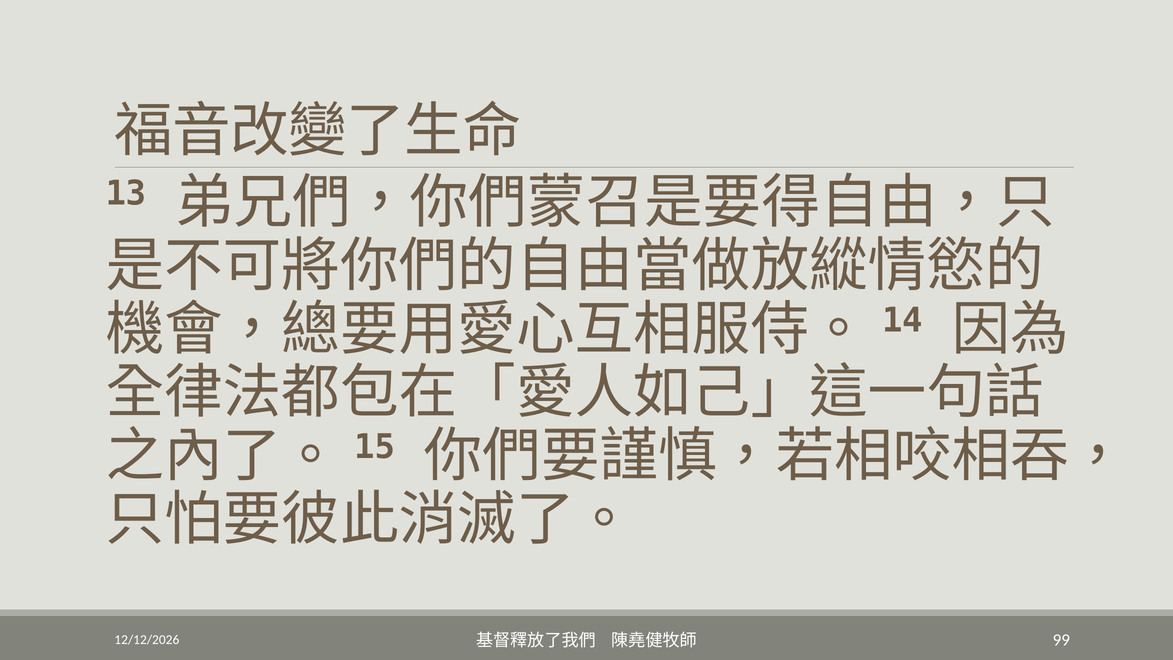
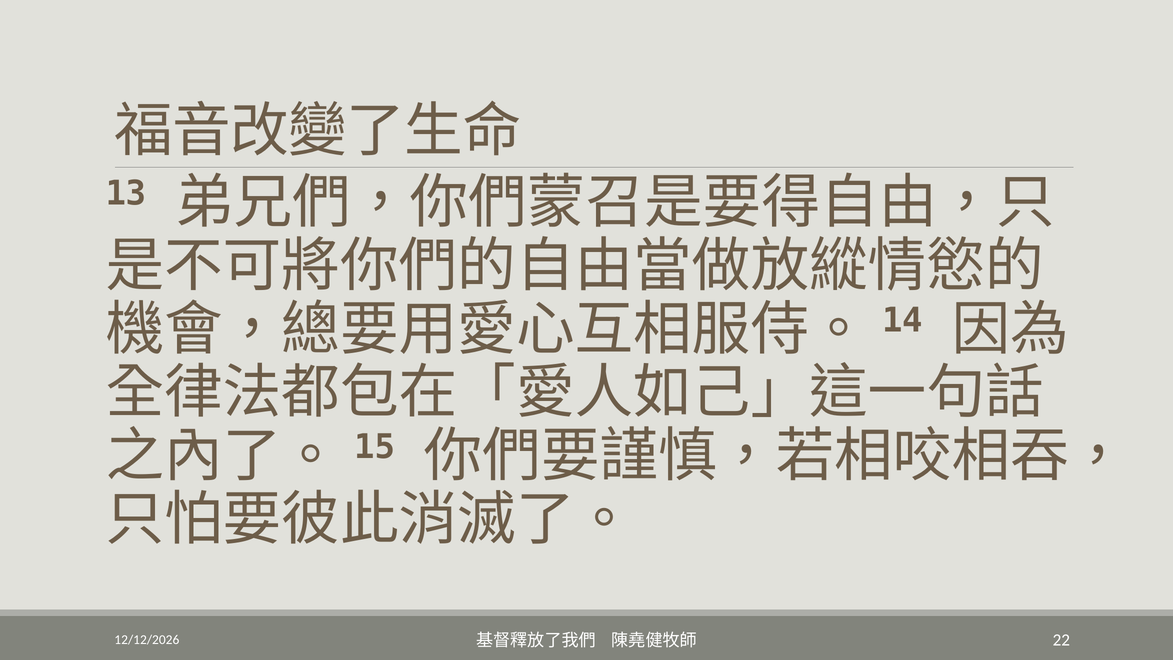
99: 99 -> 22
